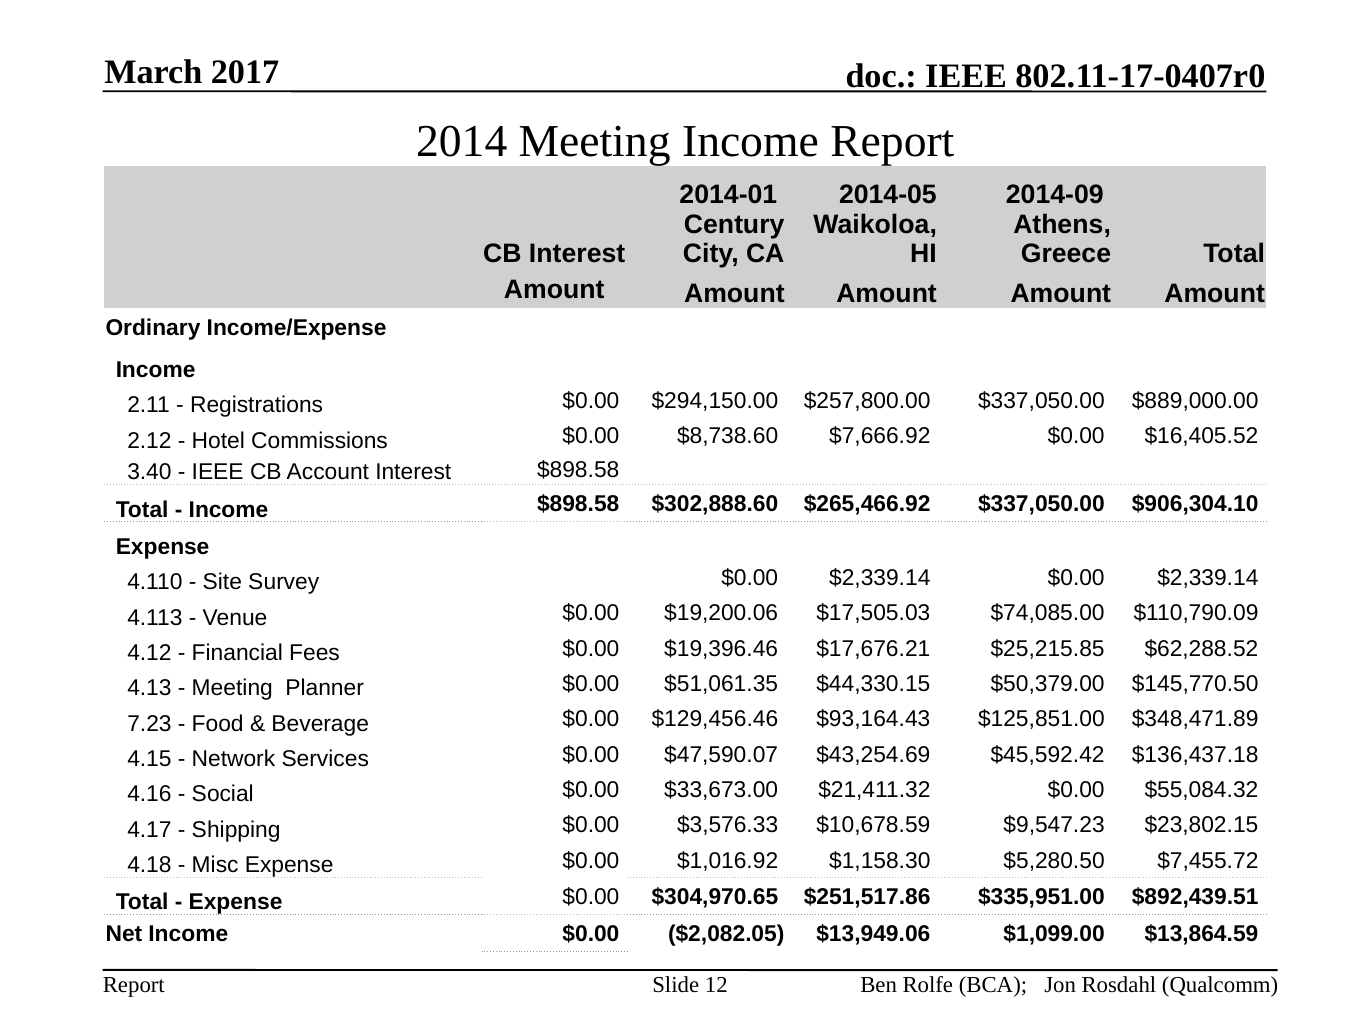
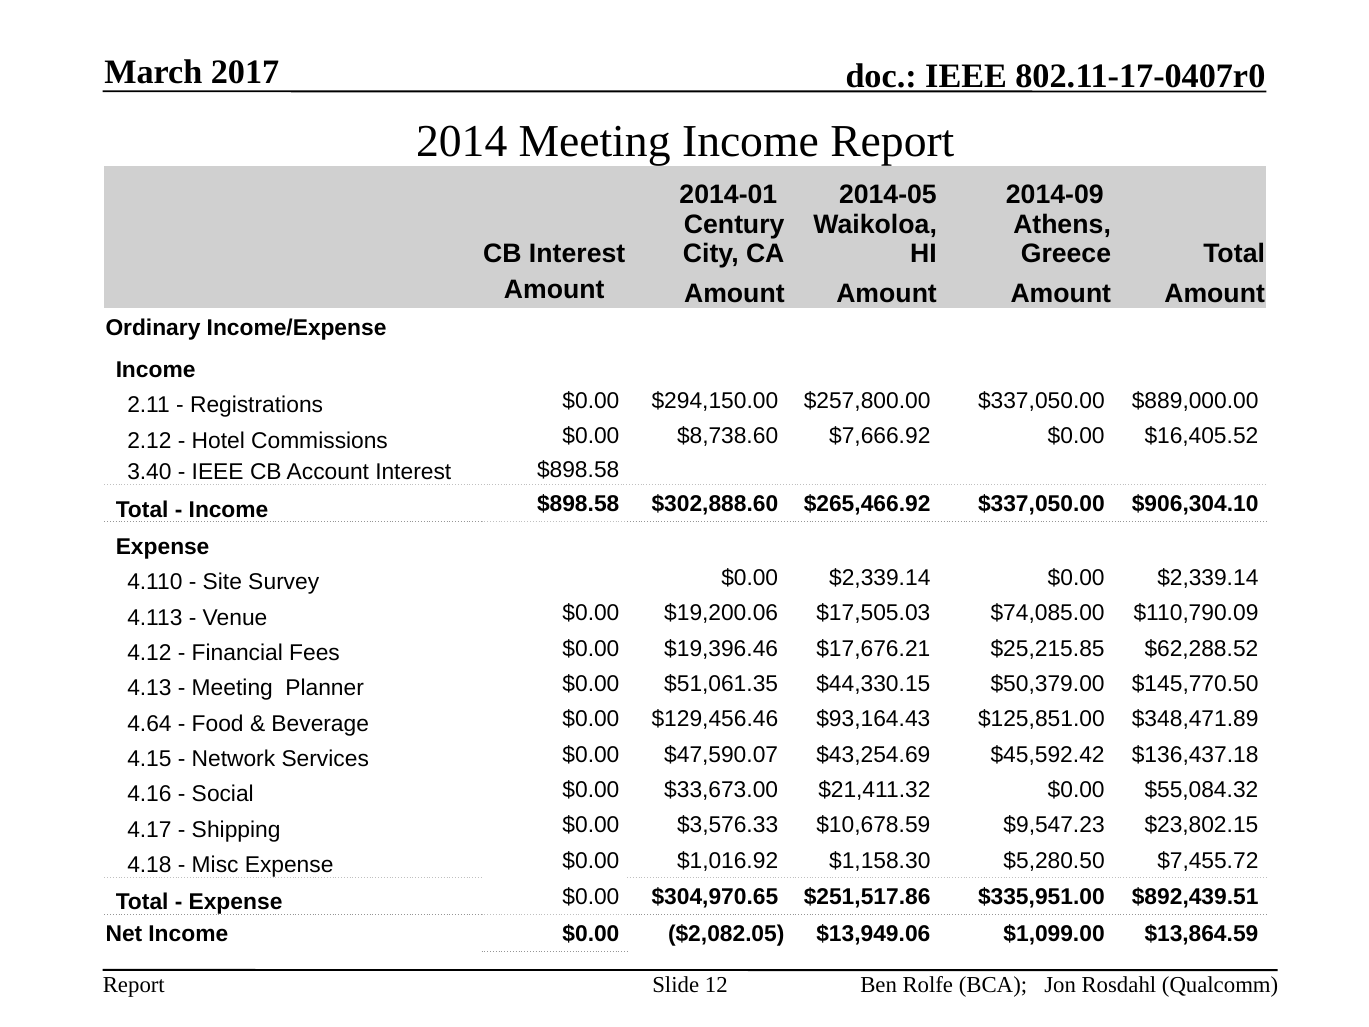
7.23: 7.23 -> 4.64
